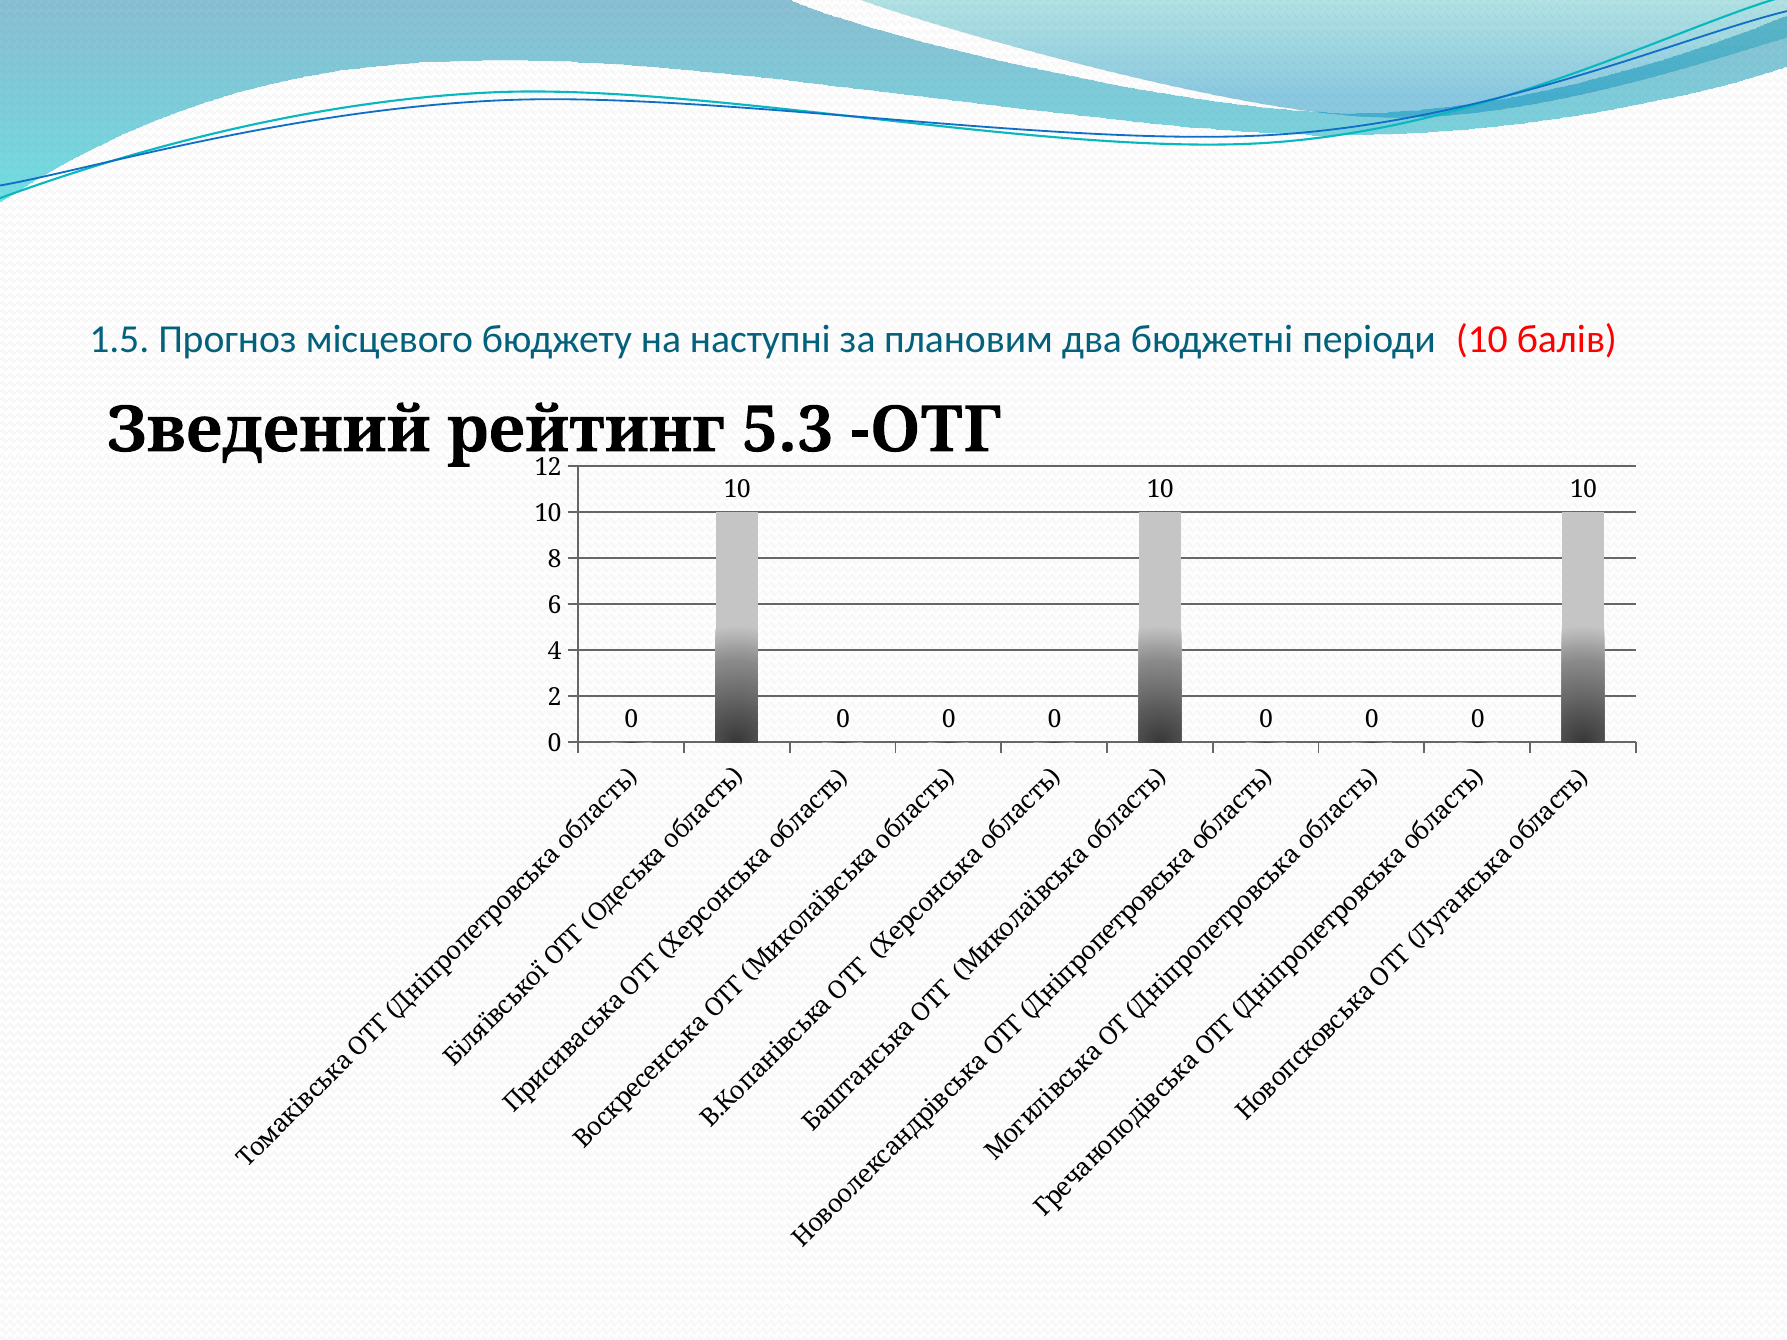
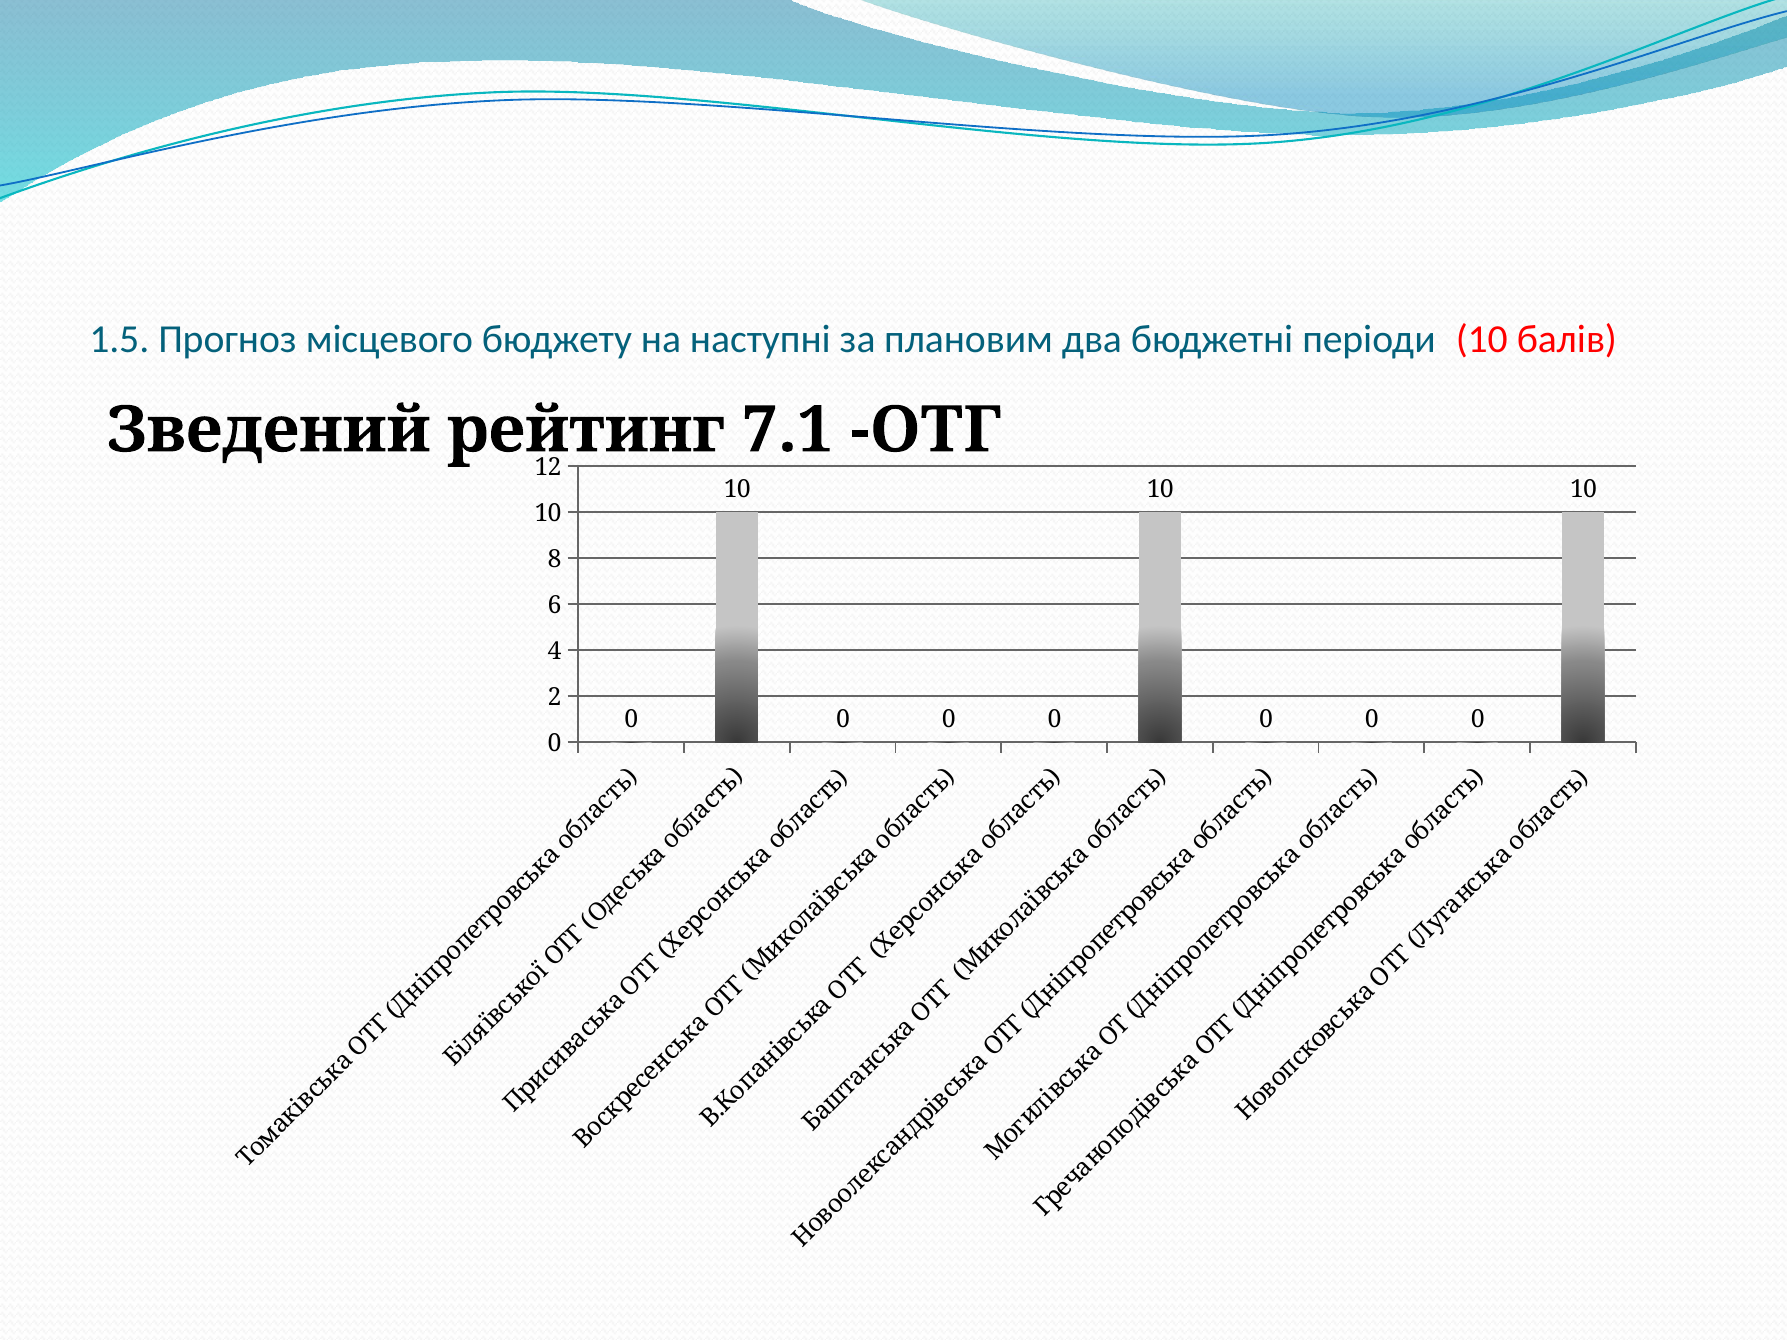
5.3: 5.3 -> 7.1
